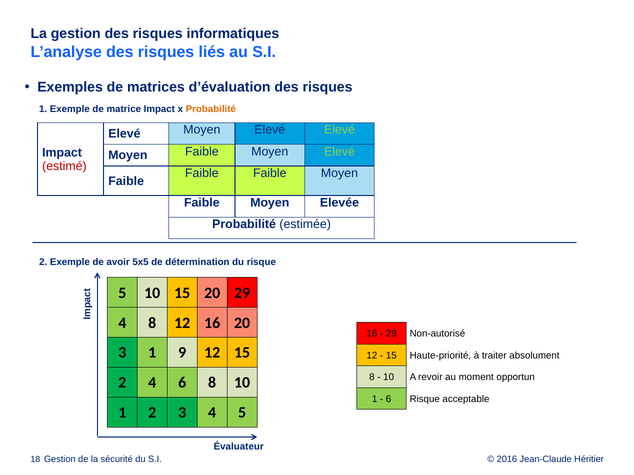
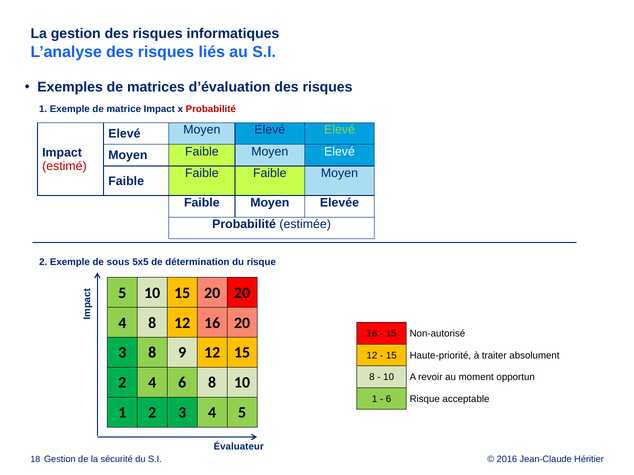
Probabilité at (211, 109) colour: orange -> red
Elevé at (339, 152) colour: light green -> white
avoir: avoir -> sous
20 29: 29 -> 20
29 at (391, 334): 29 -> 15
3 1: 1 -> 8
